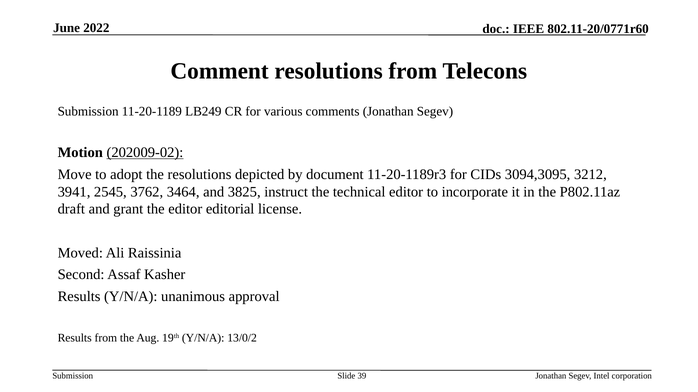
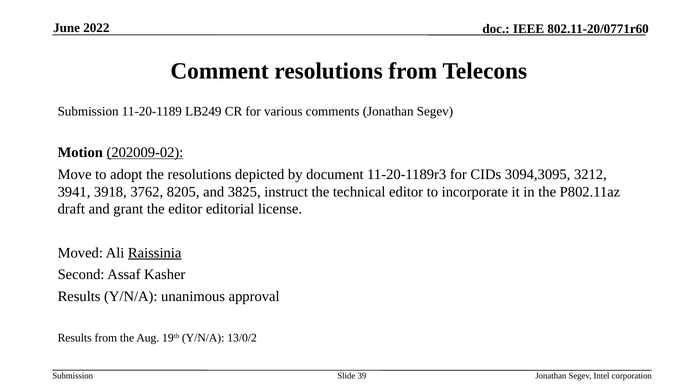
2545: 2545 -> 3918
3464: 3464 -> 8205
Raissinia underline: none -> present
